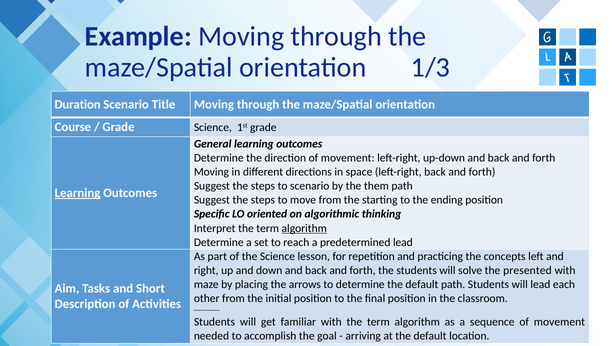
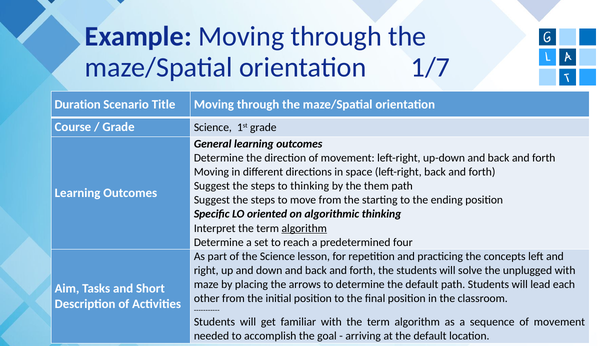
1/3: 1/3 -> 1/7
to scenario: scenario -> thinking
Learning at (78, 193) underline: present -> none
predetermined lead: lead -> four
presented: presented -> unplugged
